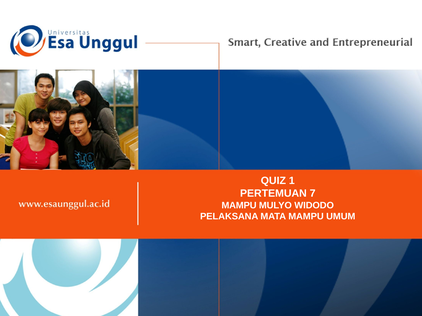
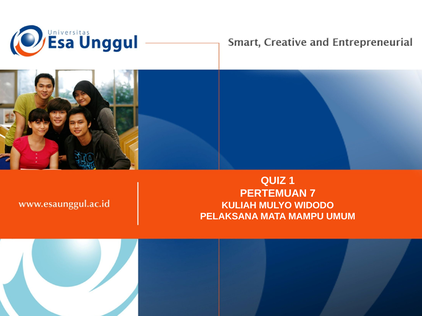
MAMPU at (239, 206): MAMPU -> KULIAH
